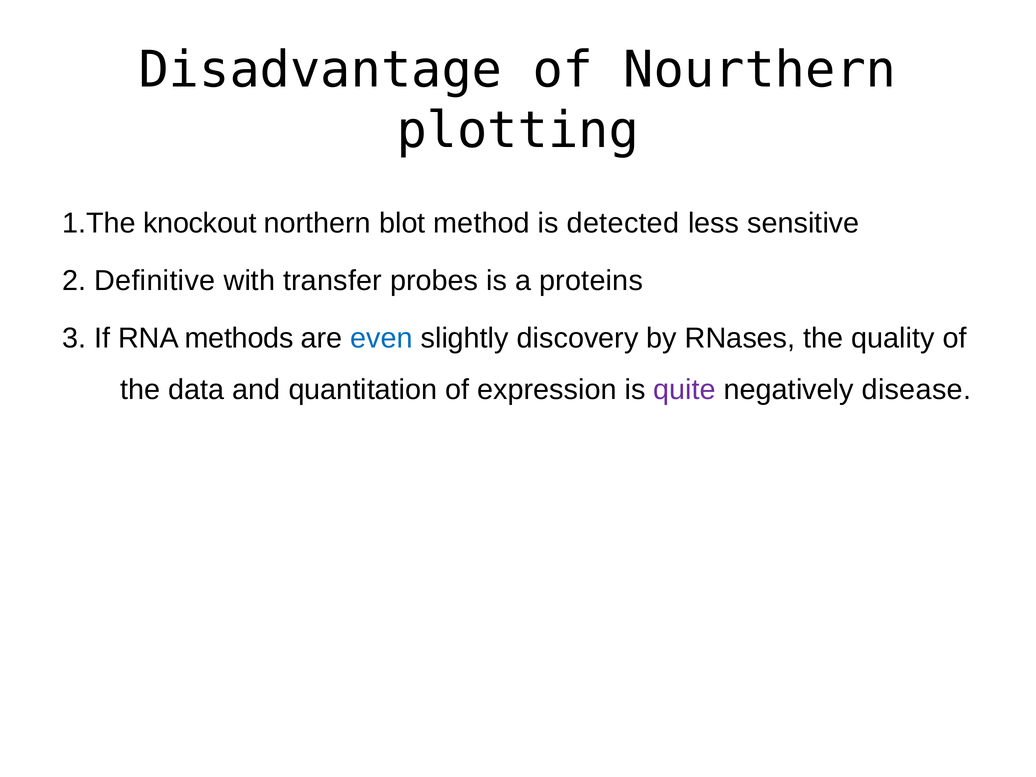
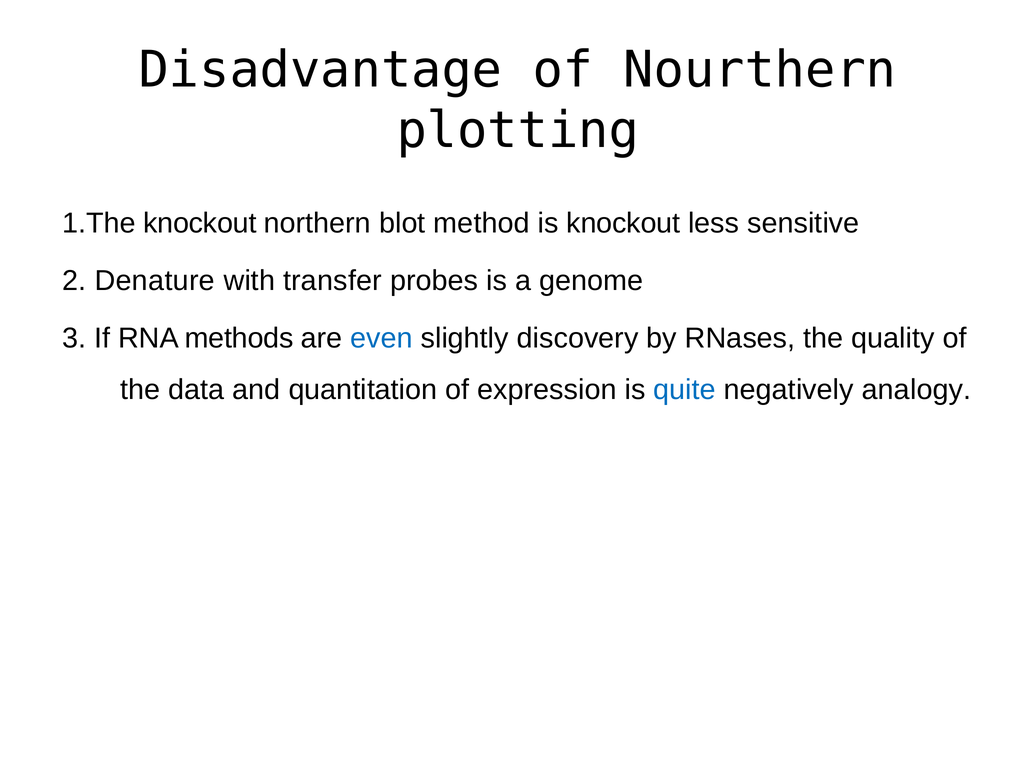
is detected: detected -> knockout
Definitive: Definitive -> Denature
proteins: proteins -> genome
quite colour: purple -> blue
disease: disease -> analogy
